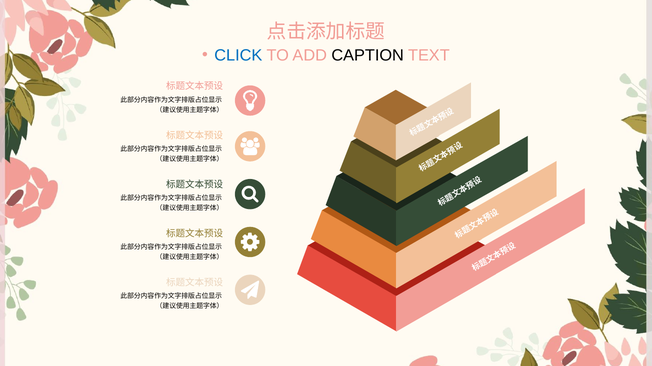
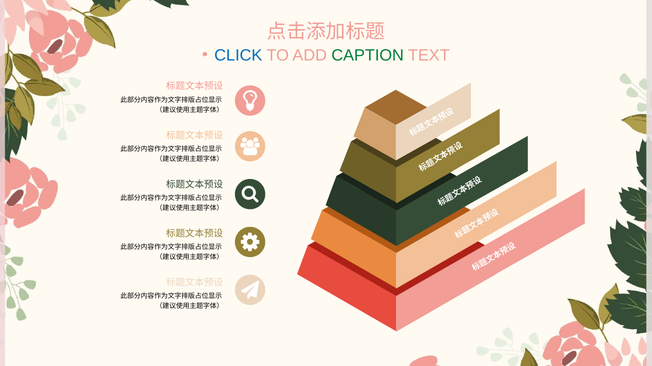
CAPTION colour: black -> green
